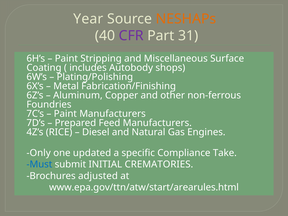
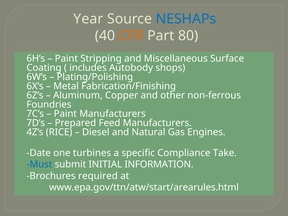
NESHAPs colour: orange -> blue
CFR colour: purple -> orange
31: 31 -> 80
Only: Only -> Date
updated: updated -> turbines
CREMATORIES: CREMATORIES -> INFORMATION
adjusted: adjusted -> required
